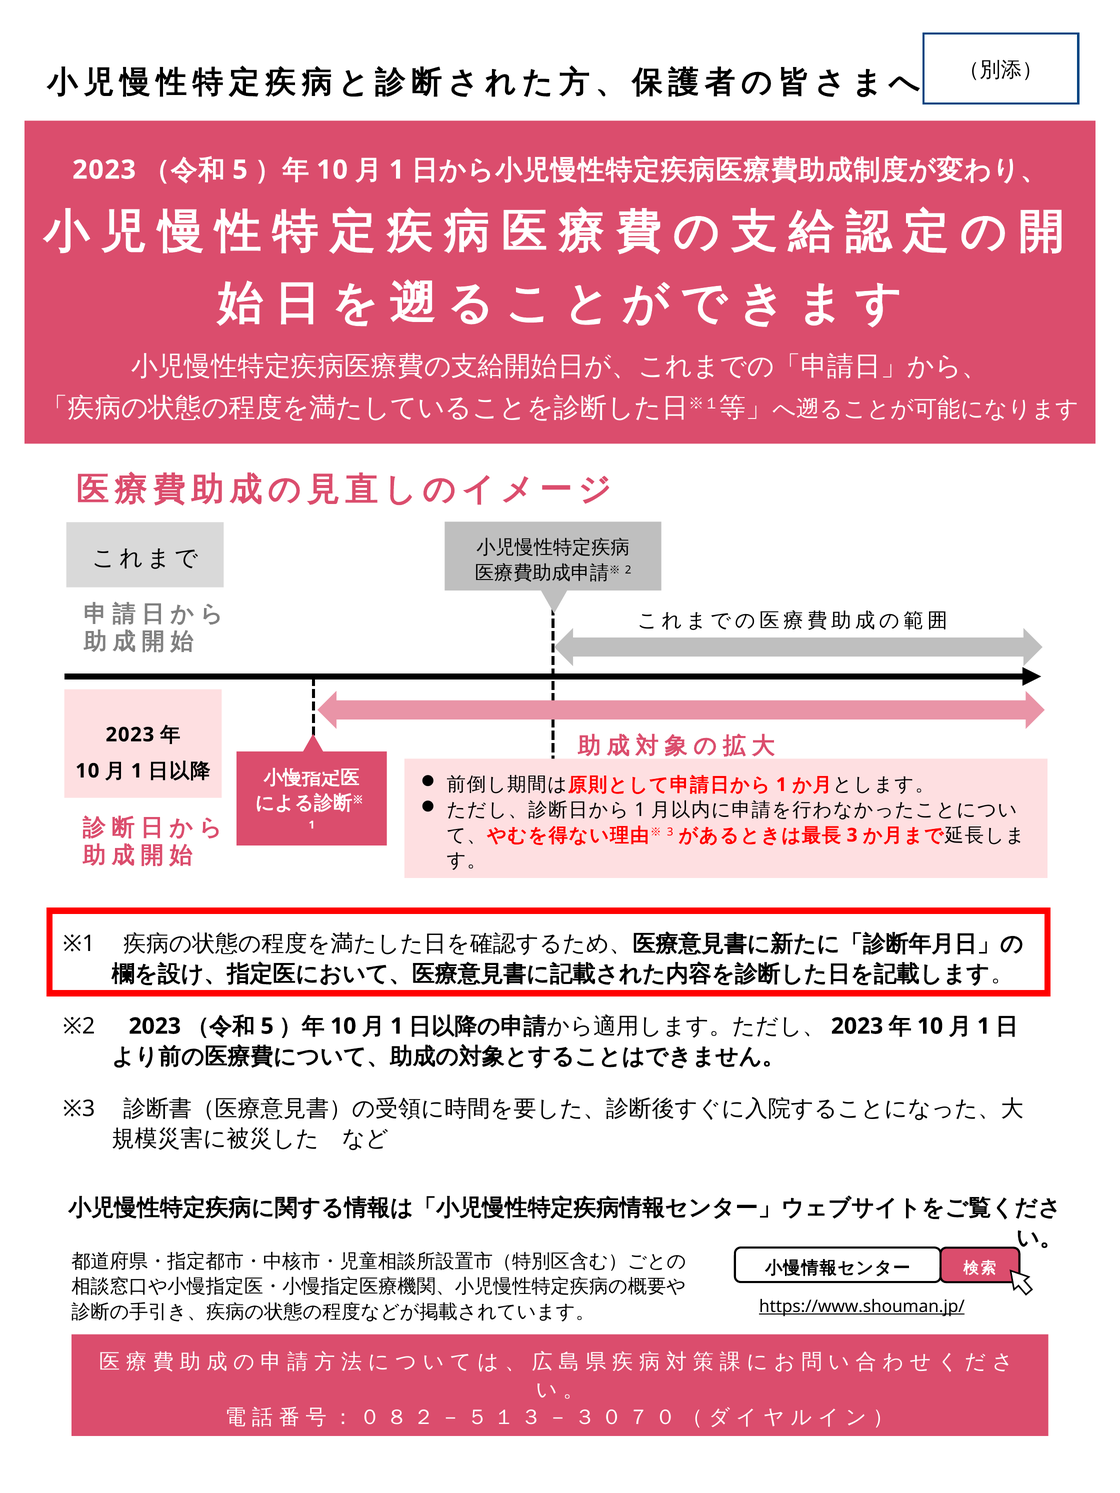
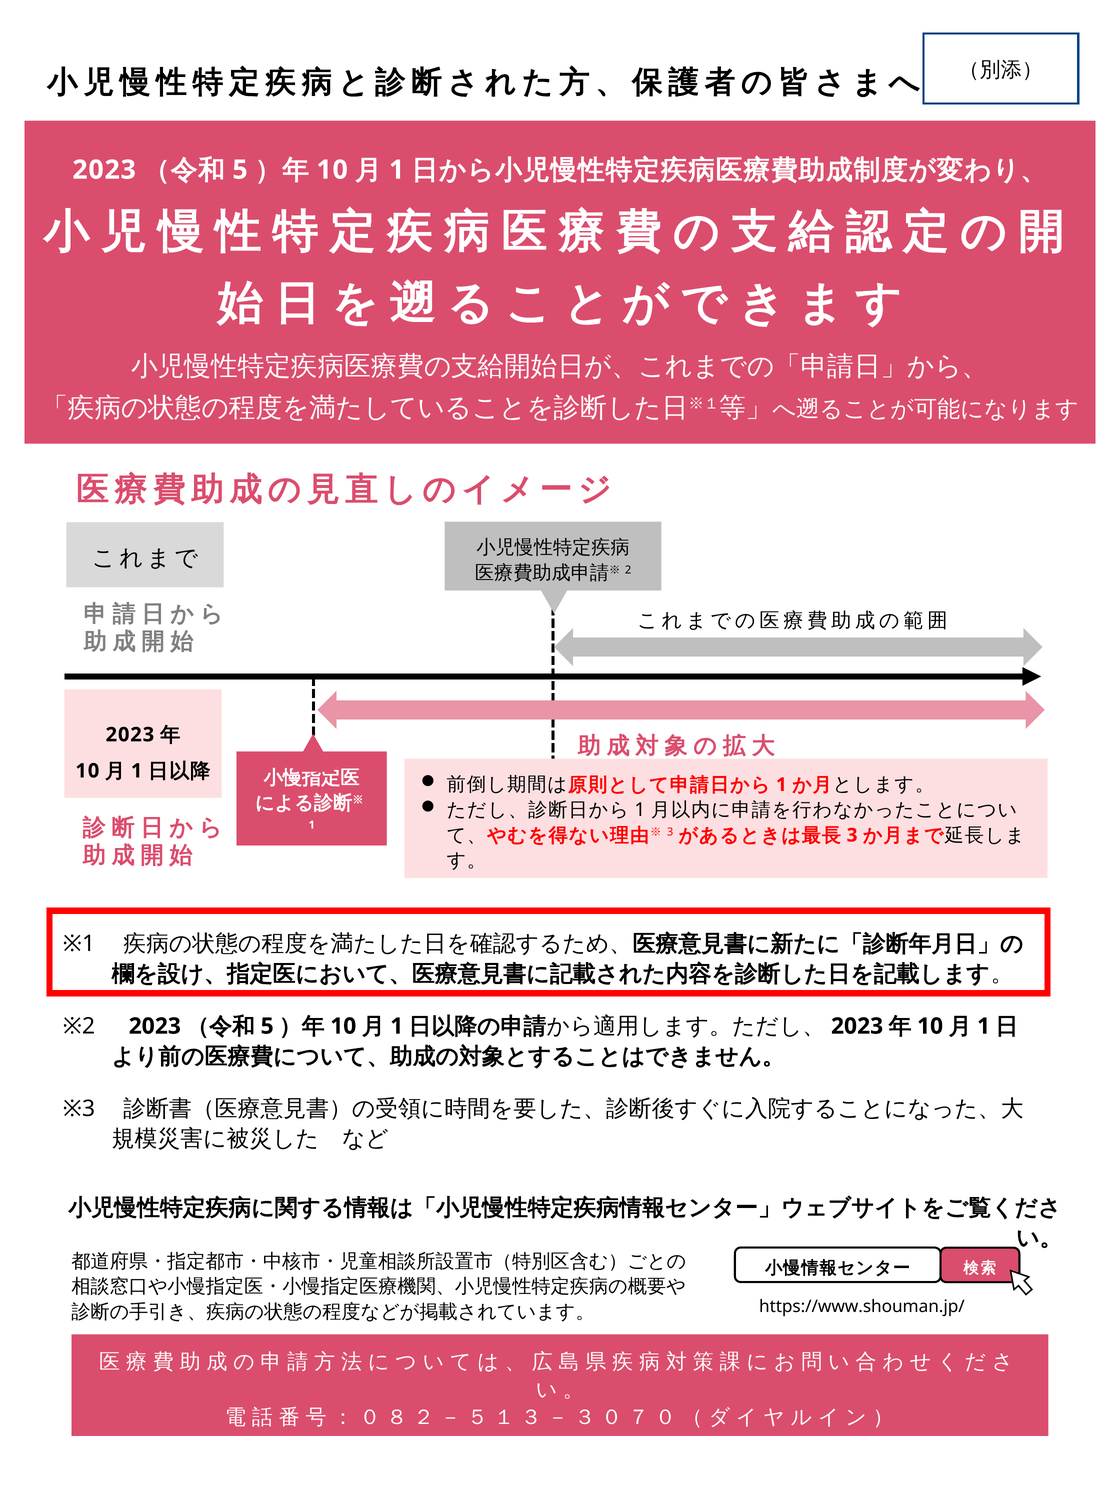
https://www.shouman.jp/ underline: present -> none
